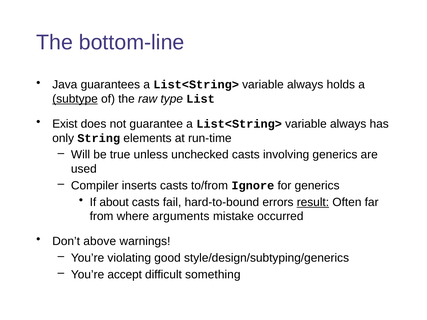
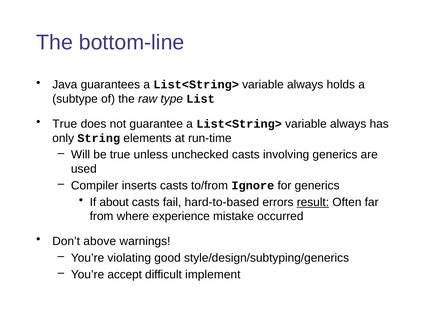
subtype underline: present -> none
Exist at (65, 124): Exist -> True
hard-to-bound: hard-to-bound -> hard-to-based
arguments: arguments -> experience
something: something -> implement
